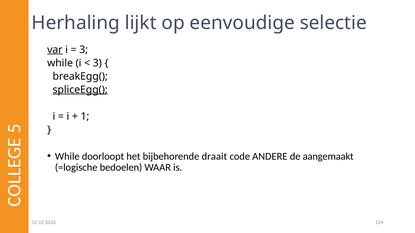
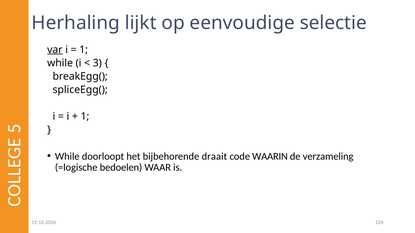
3 at (84, 50): 3 -> 1
spliceEgg( underline: present -> none
ANDERE: ANDERE -> WAARIN
aangemaakt: aangemaakt -> verzameling
